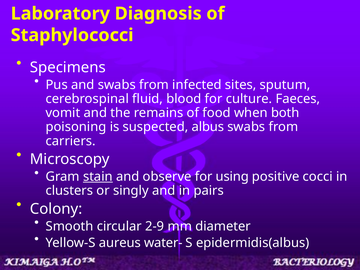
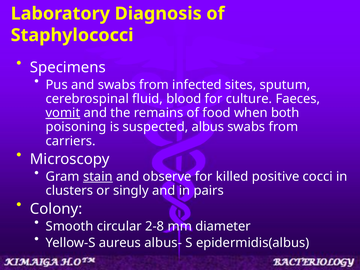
vomit underline: none -> present
using: using -> killed
2-9: 2-9 -> 2-8
water-: water- -> albus-
